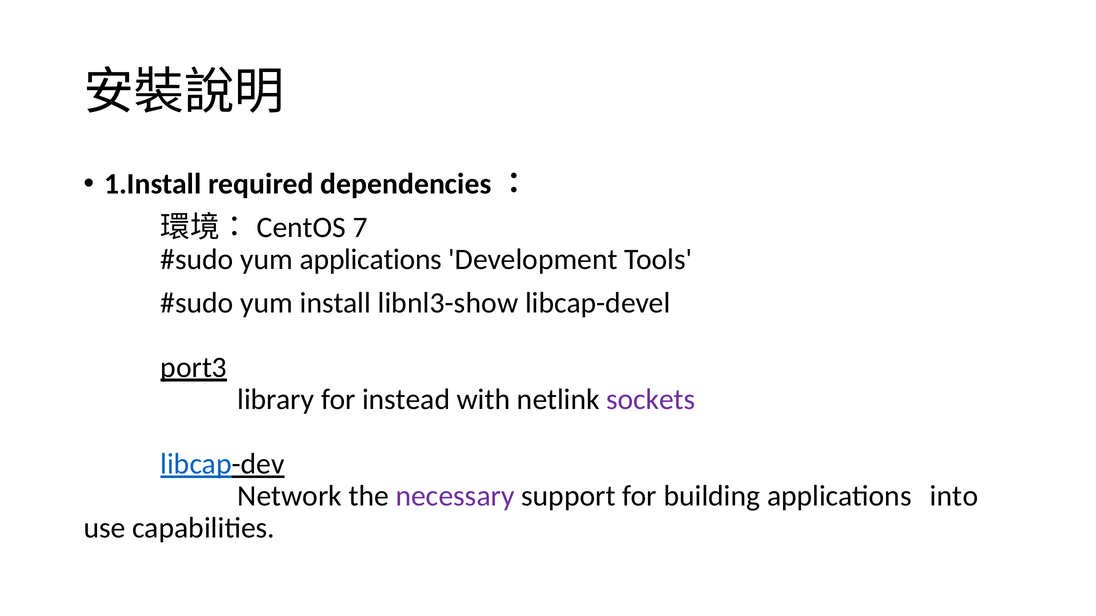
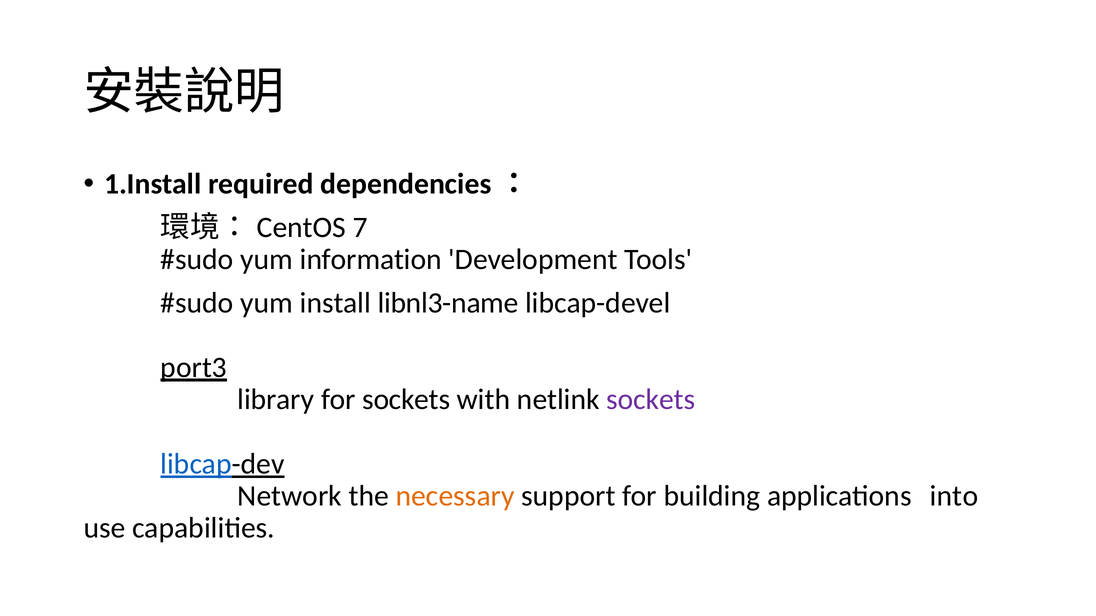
yum applications: applications -> information
libnl3-show: libnl3-show -> libnl3-name
for instead: instead -> sockets
necessary colour: purple -> orange
